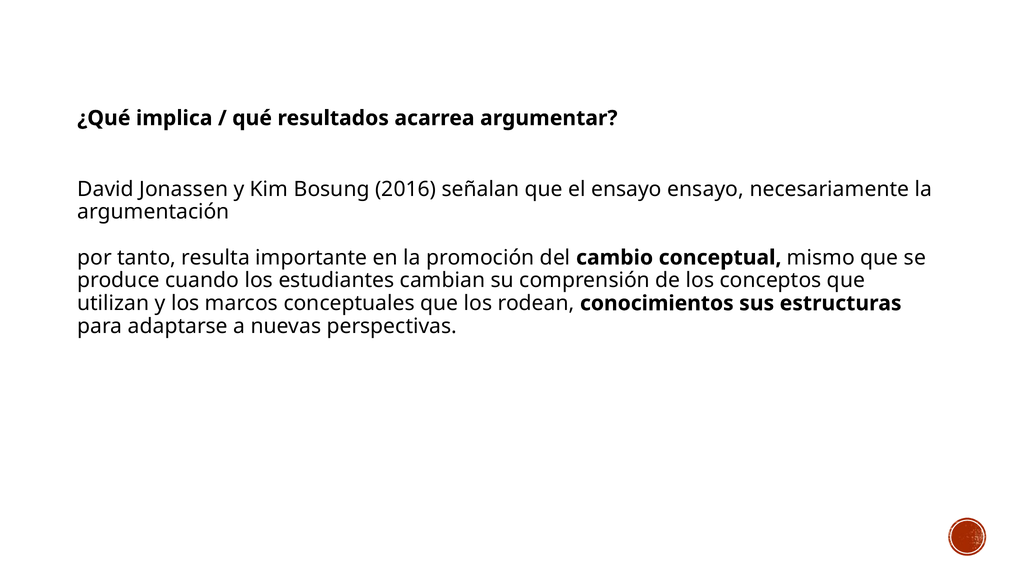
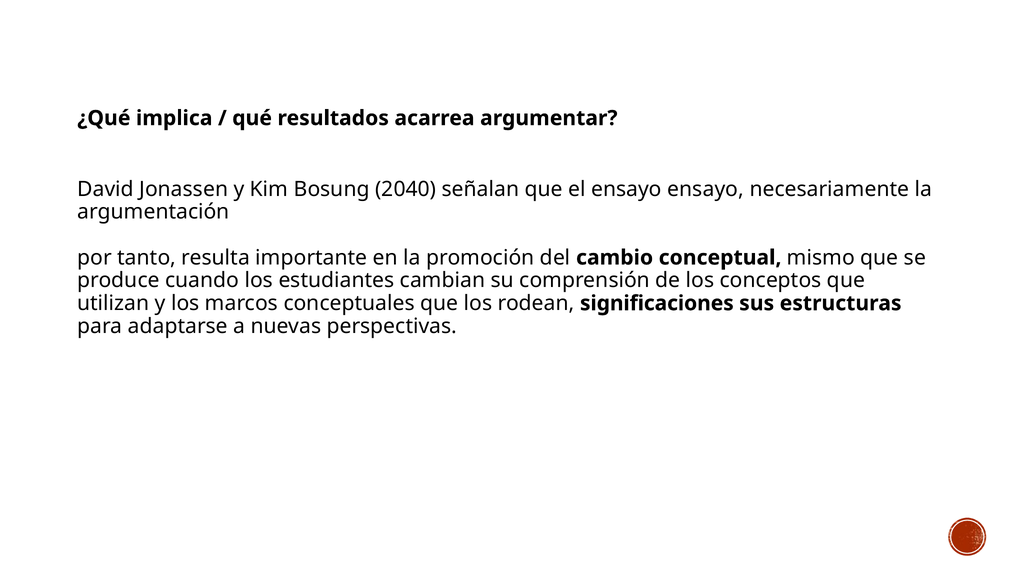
2016: 2016 -> 2040
conocimientos: conocimientos -> significaciones
